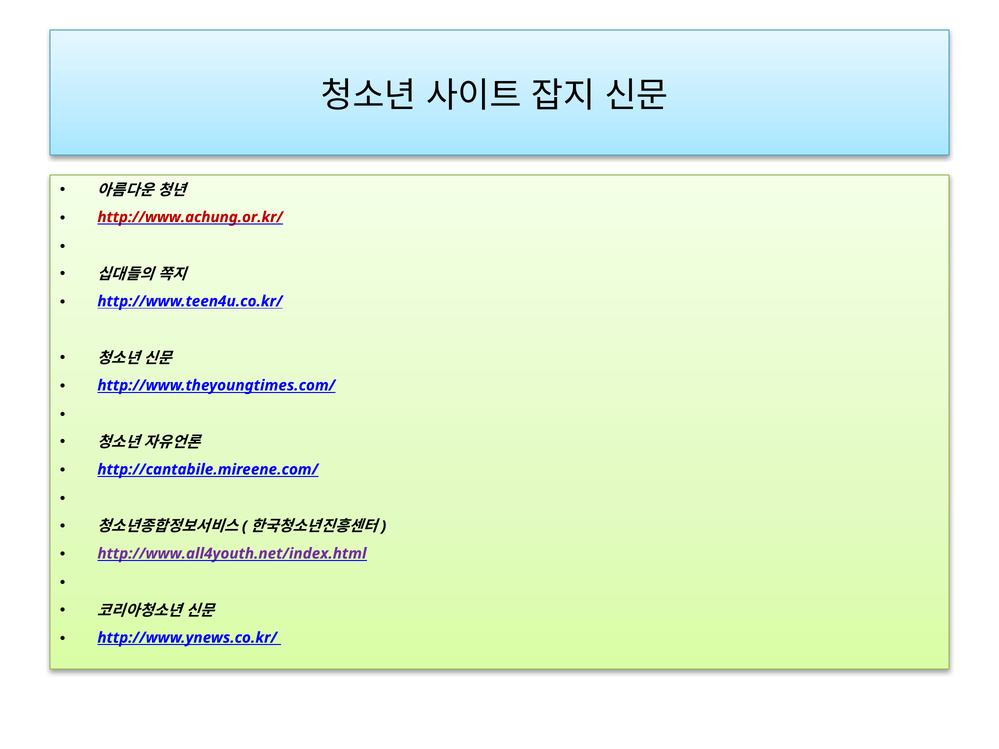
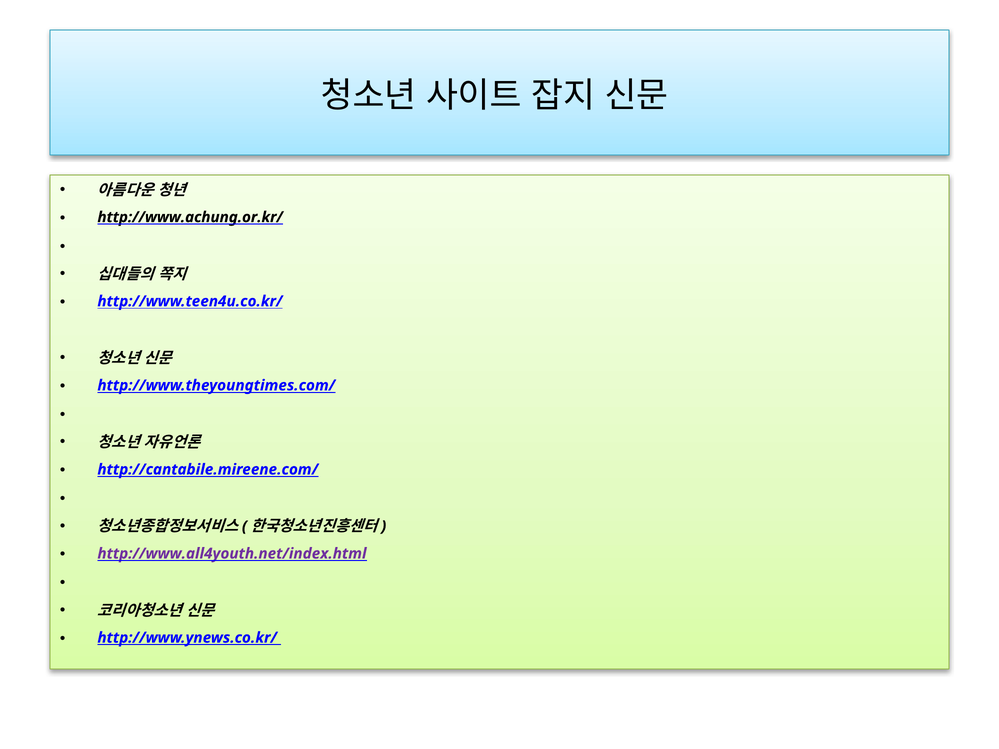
http://www.achung.or.kr/ colour: red -> black
